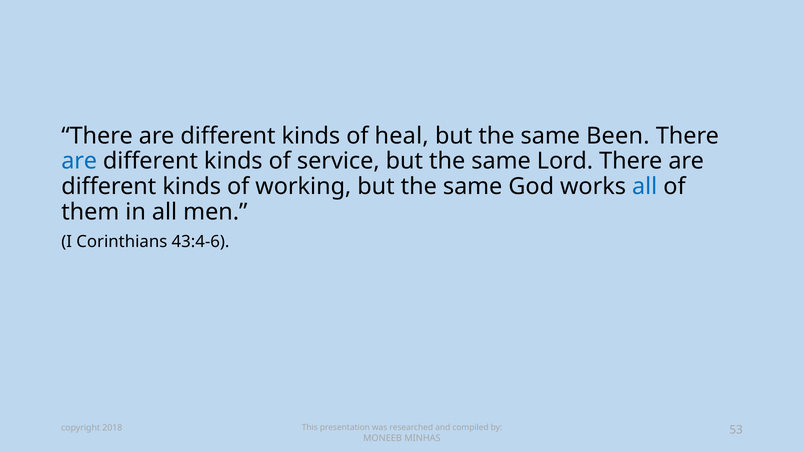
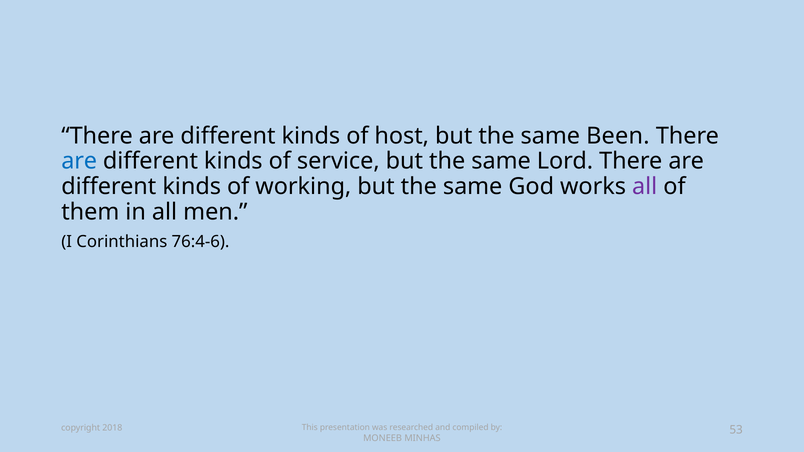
heal: heal -> host
all at (645, 187) colour: blue -> purple
43:4-6: 43:4-6 -> 76:4-6
